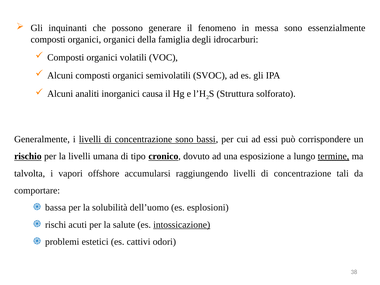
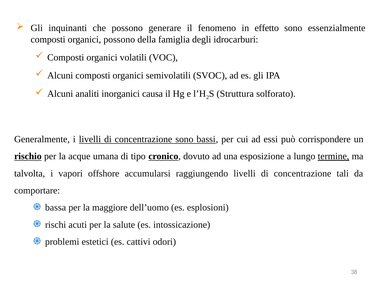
messa: messa -> effetto
organici organici: organici -> possono
la livelli: livelli -> acque
solubilità: solubilità -> maggiore
intossicazione underline: present -> none
